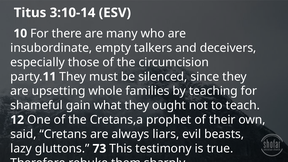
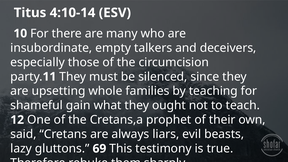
3:10-14: 3:10-14 -> 4:10-14
73: 73 -> 69
